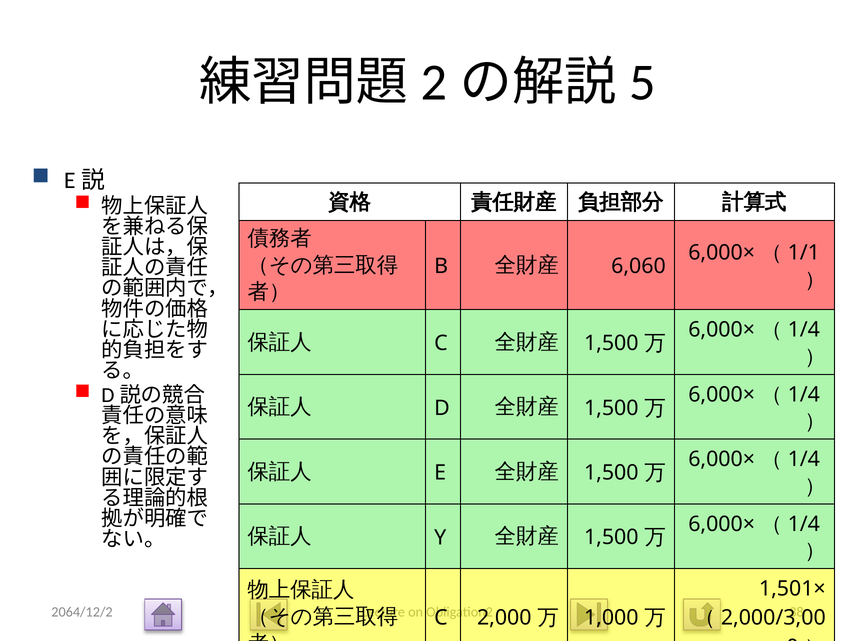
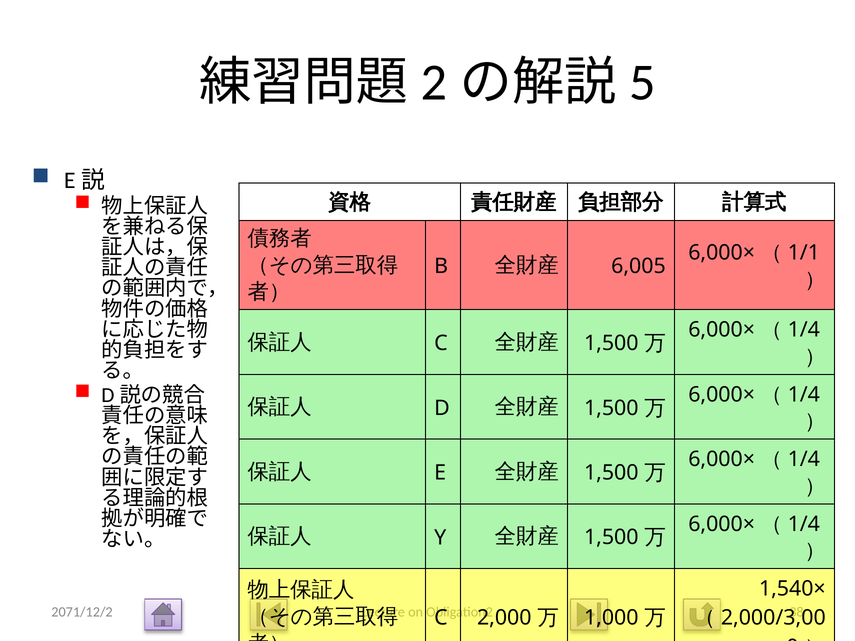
6,060: 6,060 -> 6,005
1,501×: 1,501× -> 1,540×
2064/12/2: 2064/12/2 -> 2071/12/2
